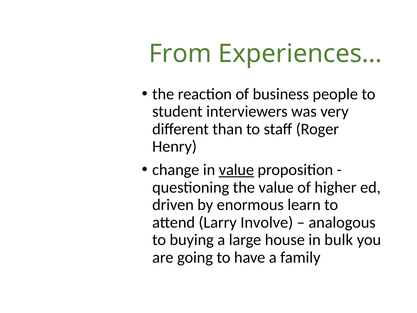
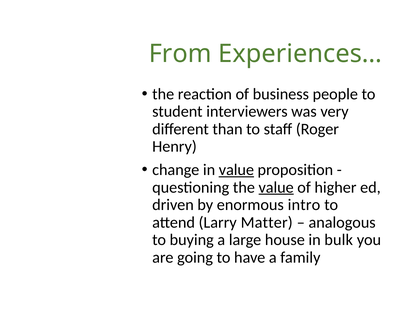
value at (276, 187) underline: none -> present
learn: learn -> intro
Involve: Involve -> Matter
